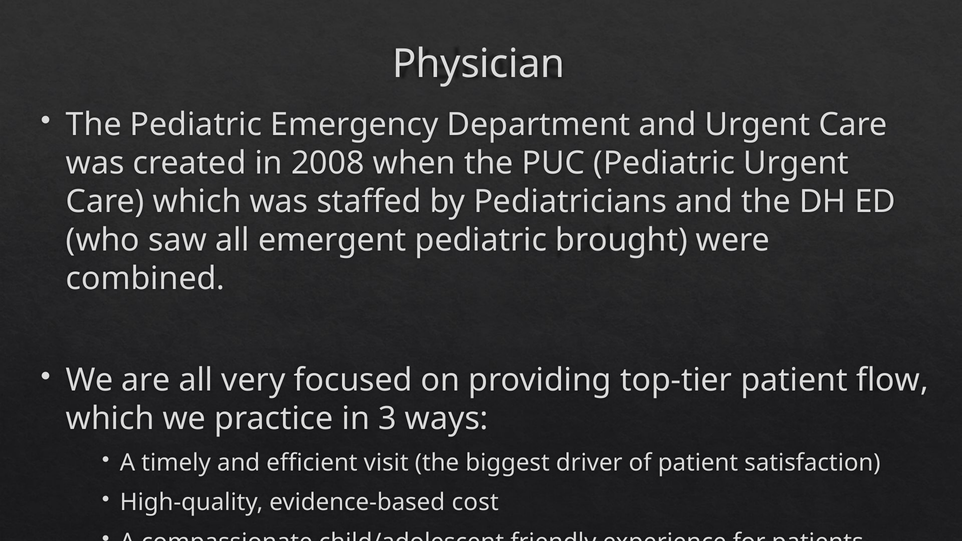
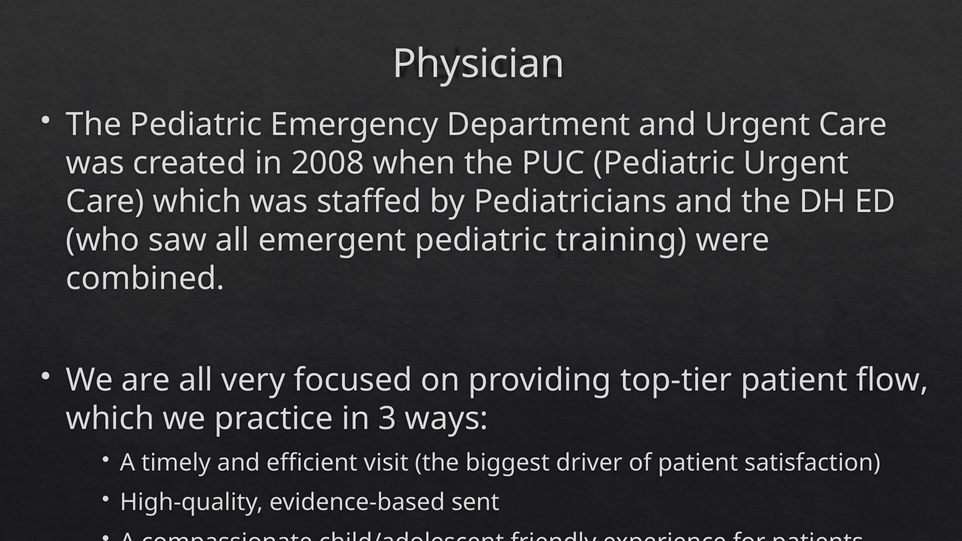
brought: brought -> training
cost: cost -> sent
